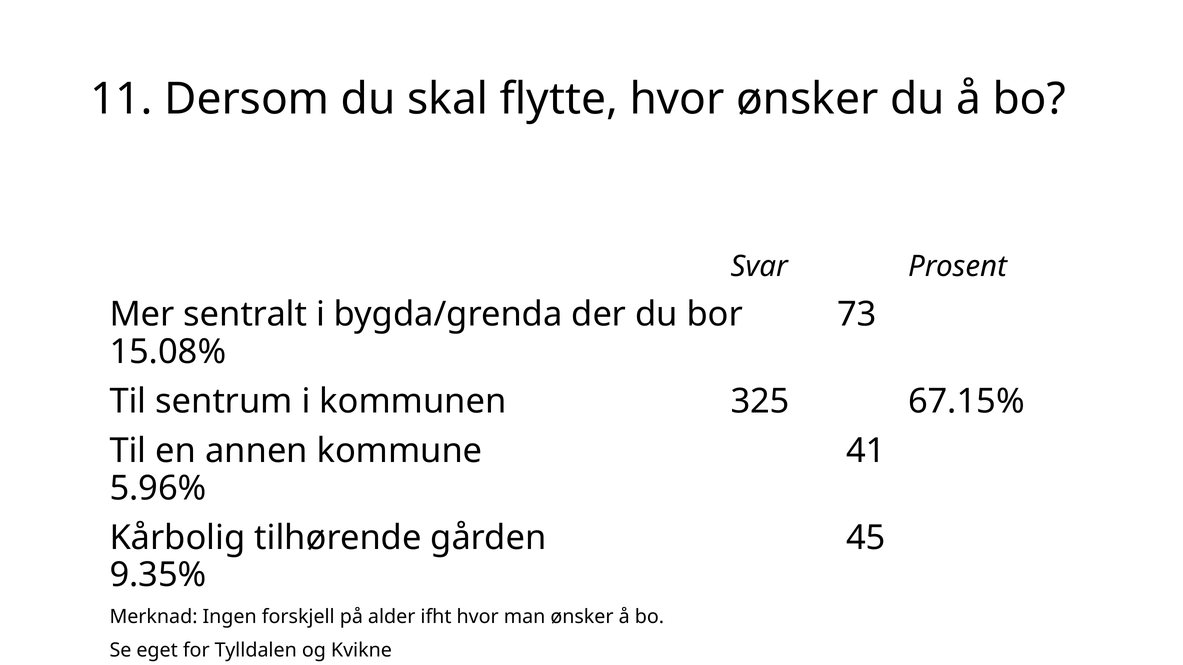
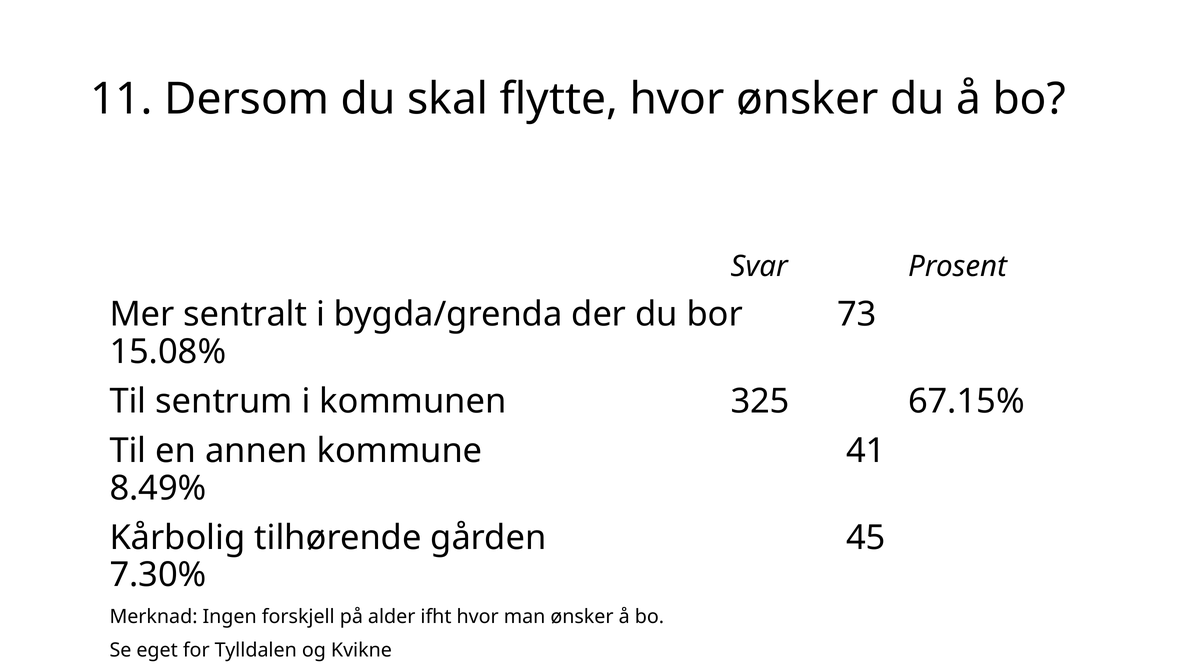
5.96%: 5.96% -> 8.49%
9.35%: 9.35% -> 7.30%
